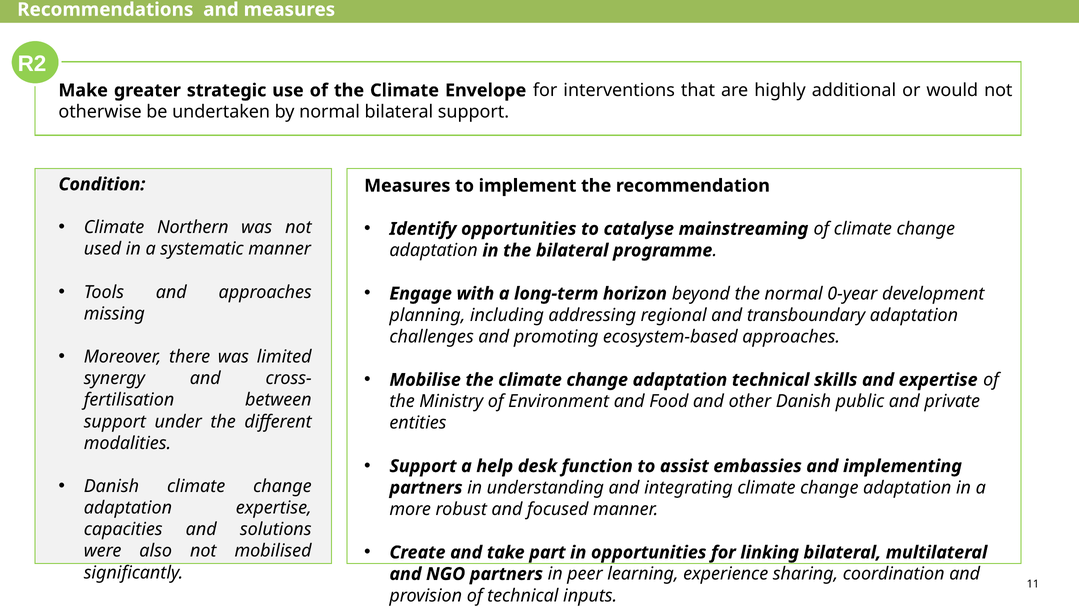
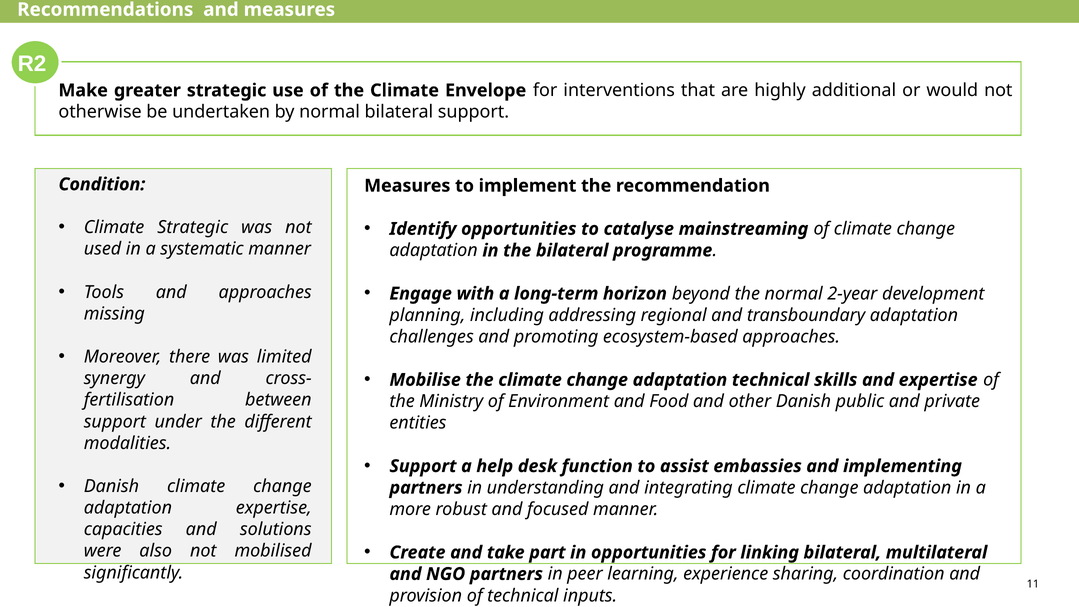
Climate Northern: Northern -> Strategic
0-year: 0-year -> 2-year
